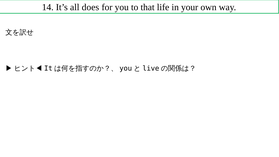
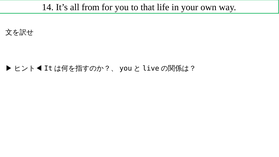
does: does -> from
